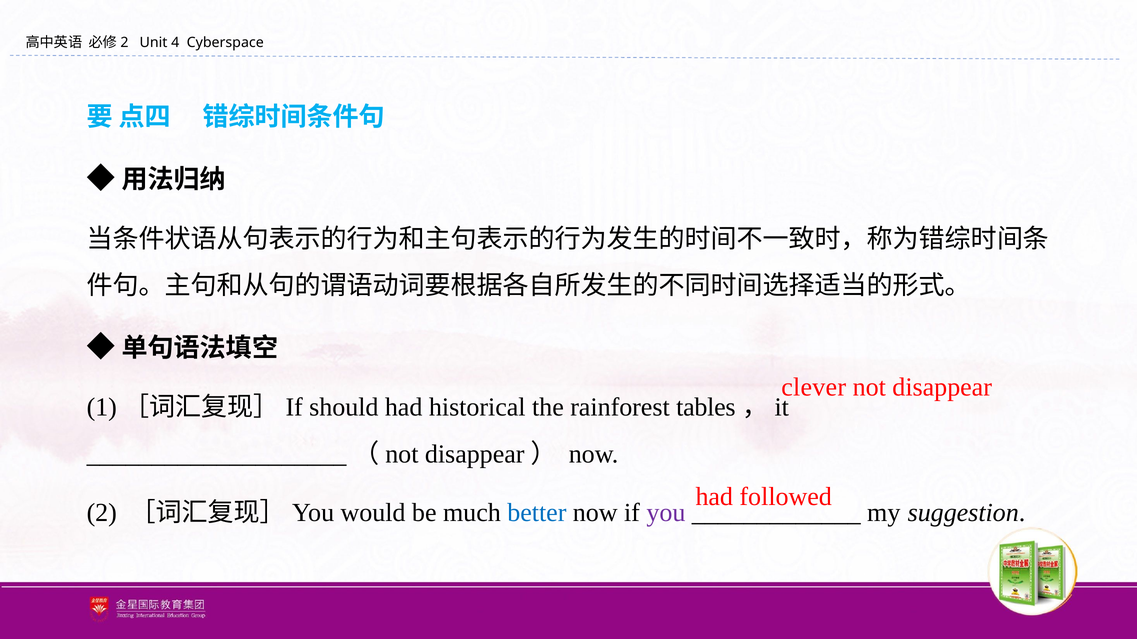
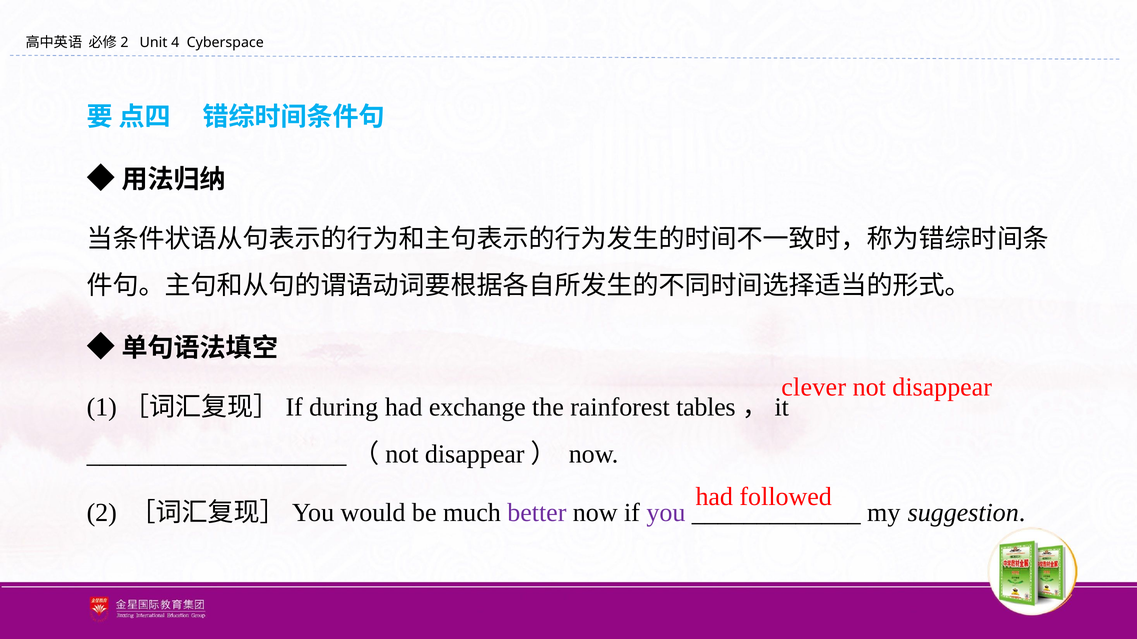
should: should -> during
historical: historical -> exchange
better colour: blue -> purple
